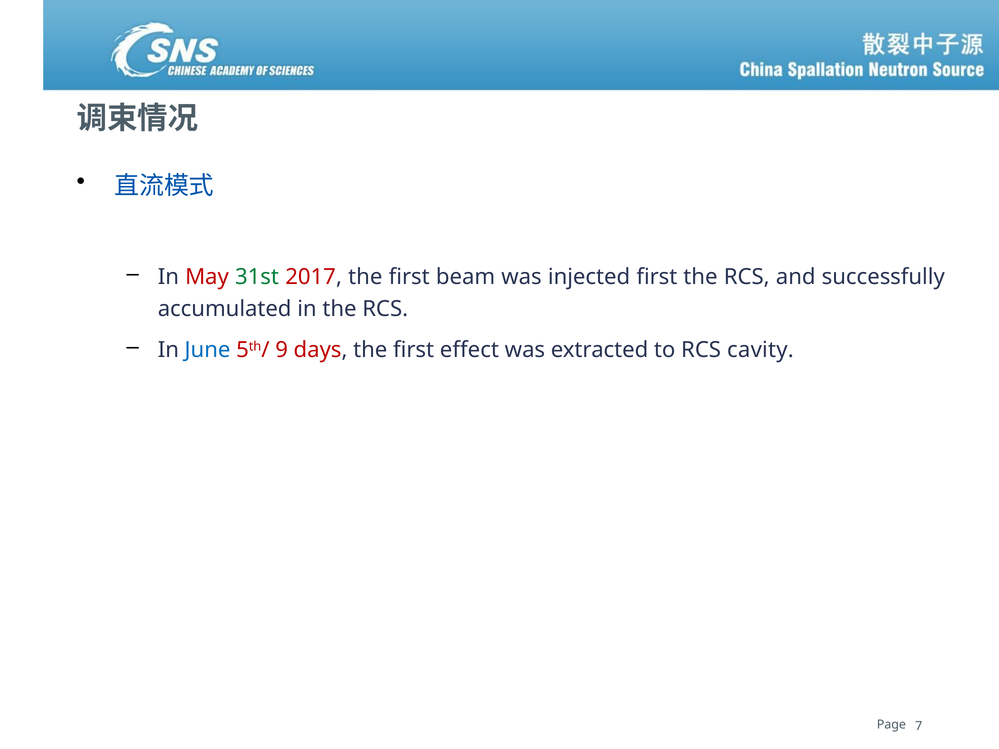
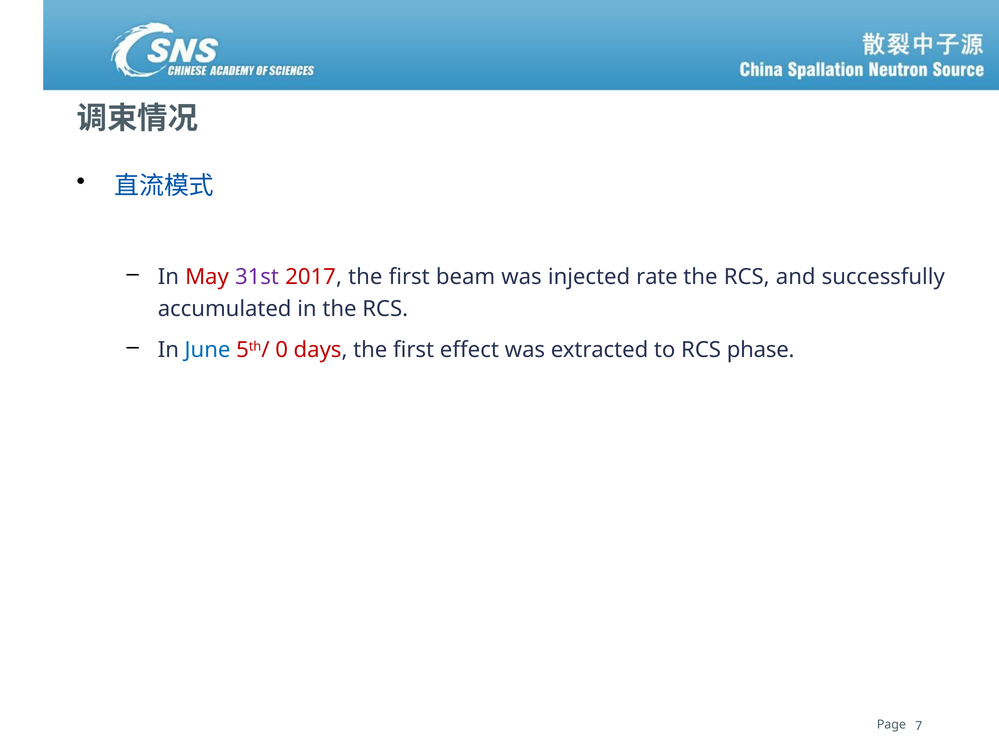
31st colour: green -> purple
injected first: first -> rate
9: 9 -> 0
cavity: cavity -> phase
